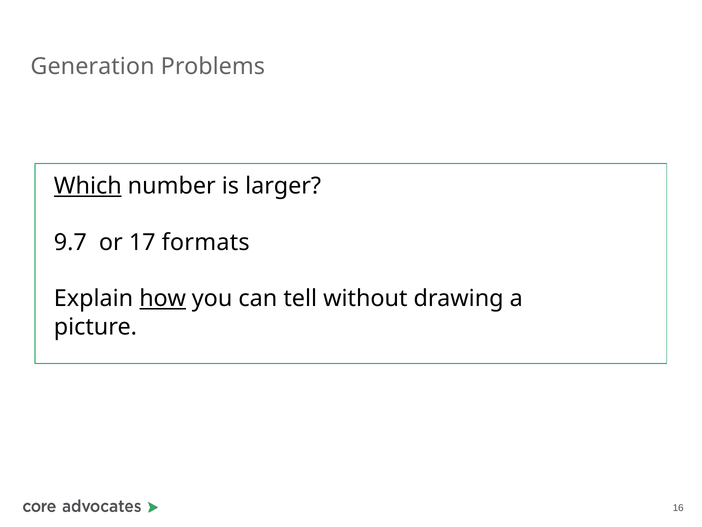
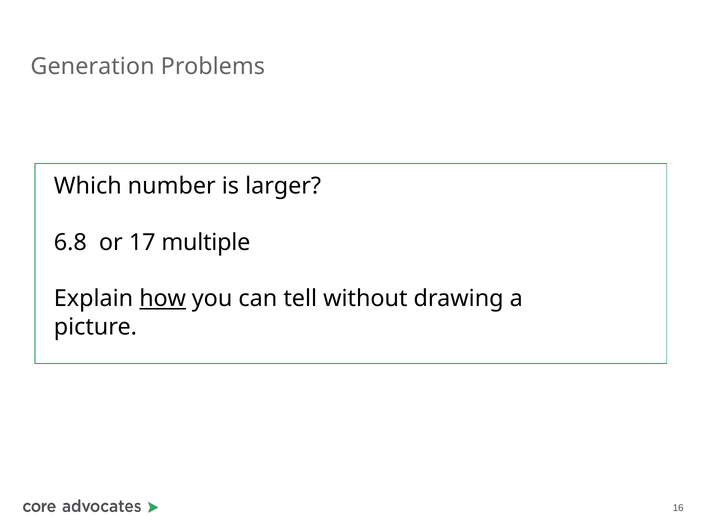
Which underline: present -> none
9.7: 9.7 -> 6.8
formats: formats -> multiple
